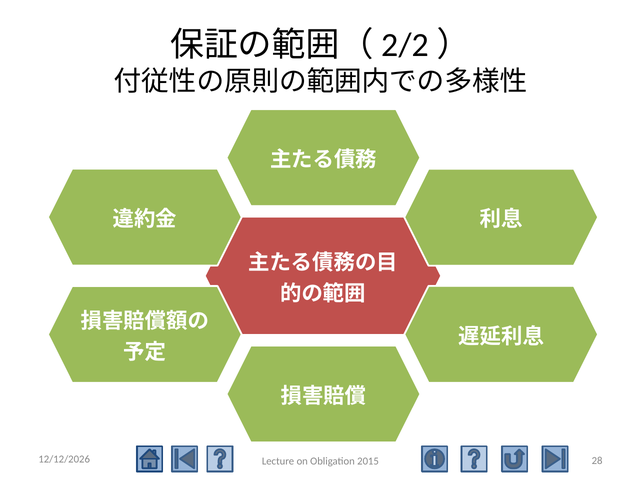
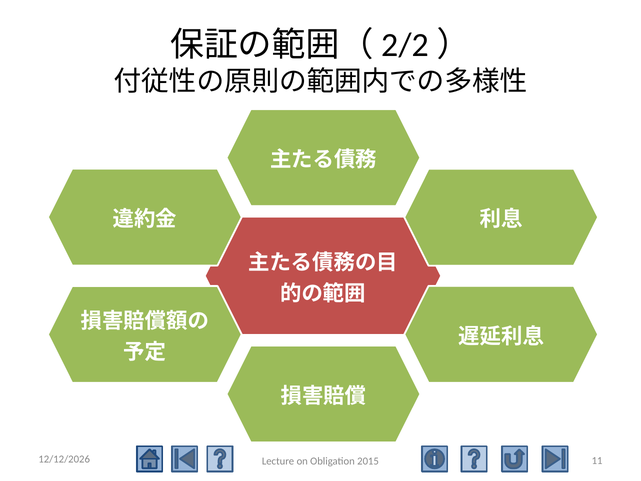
28: 28 -> 11
